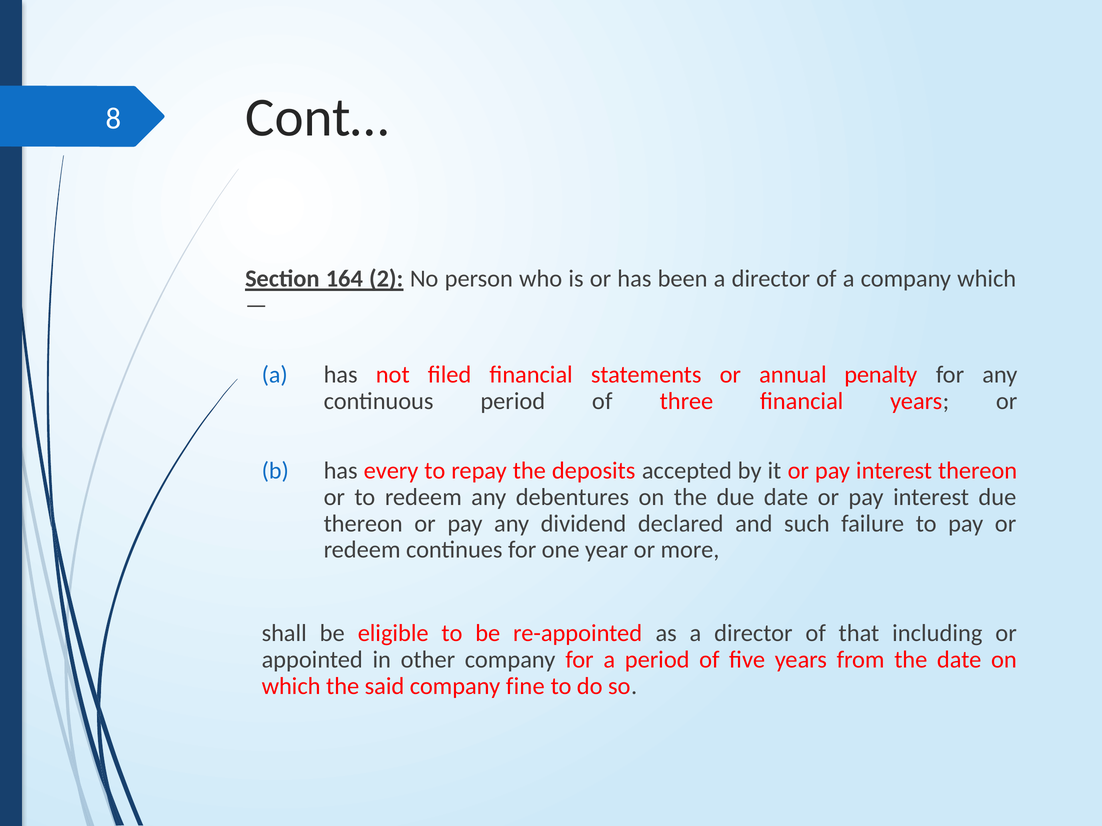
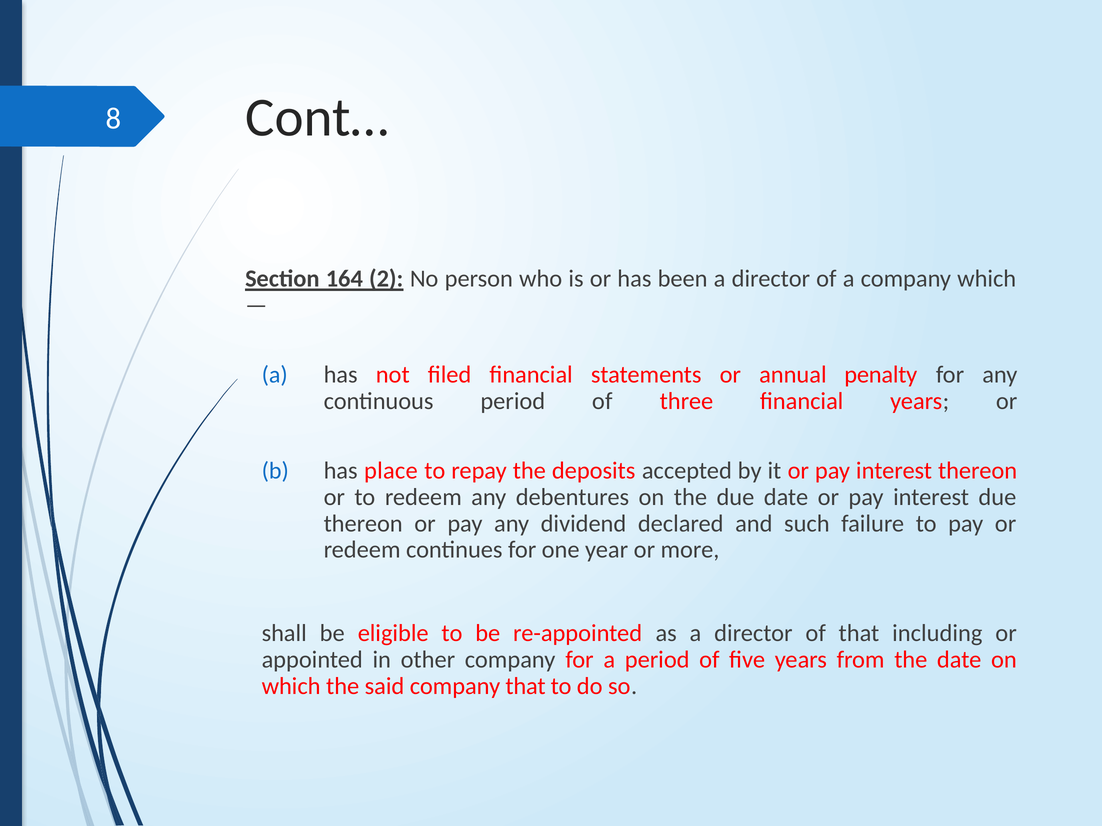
every: every -> place
company fine: fine -> that
